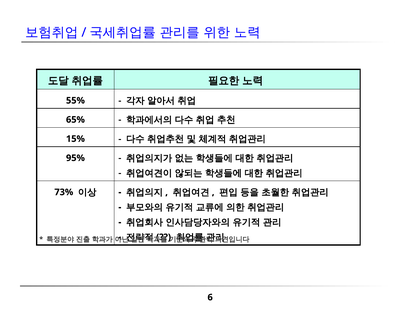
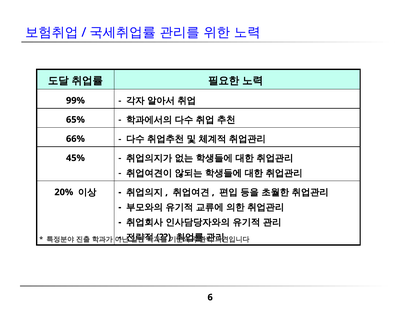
55%: 55% -> 99%
15%: 15% -> 66%
95%: 95% -> 45%
73%: 73% -> 20%
